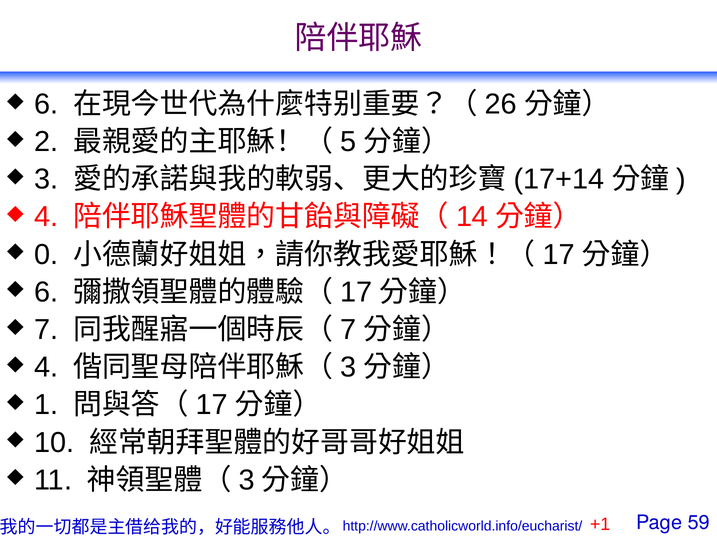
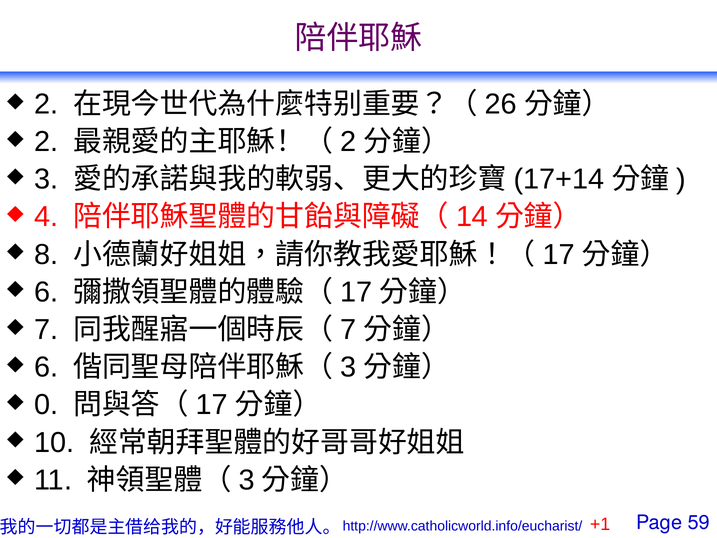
6 at (46, 104): 6 -> 2
5 at (348, 142): 5 -> 2
0: 0 -> 8
4 at (46, 367): 4 -> 6
1: 1 -> 0
